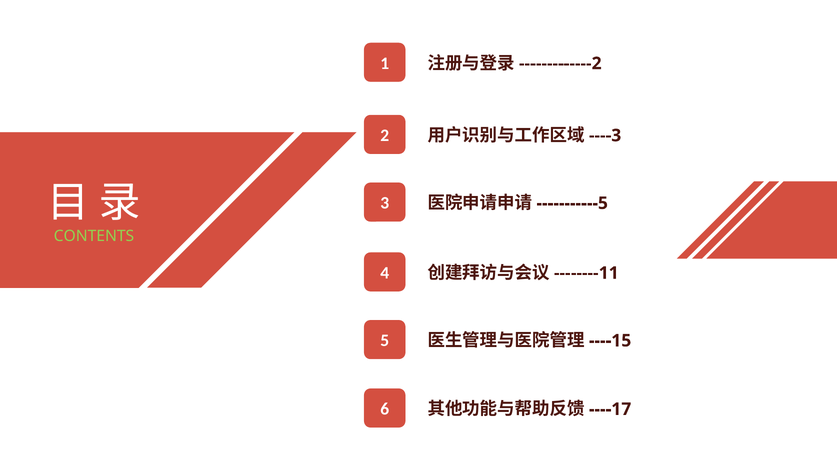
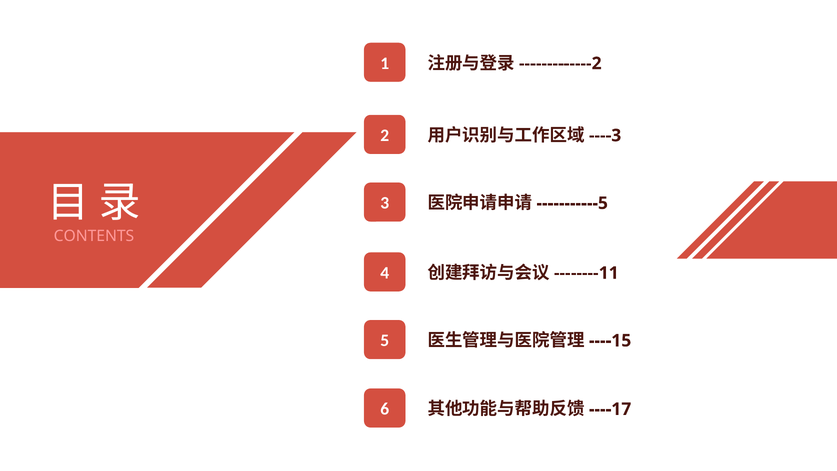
CONTENTS colour: light green -> pink
